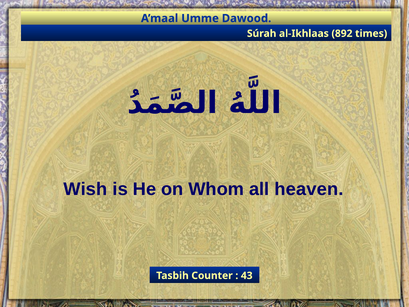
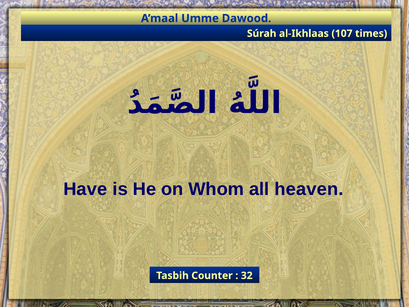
892: 892 -> 107
Wish: Wish -> Have
43: 43 -> 32
